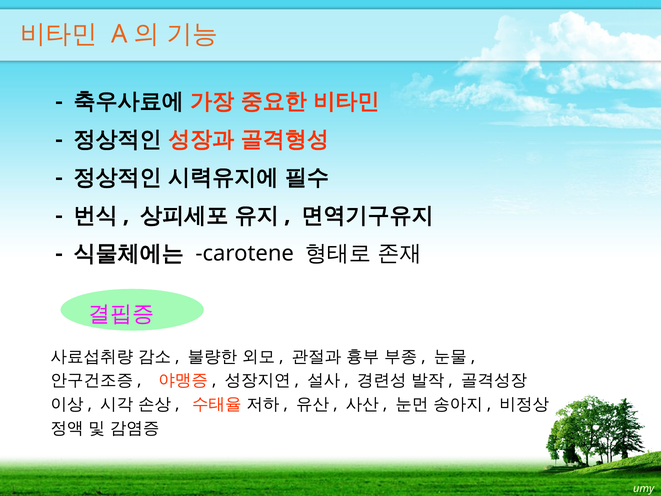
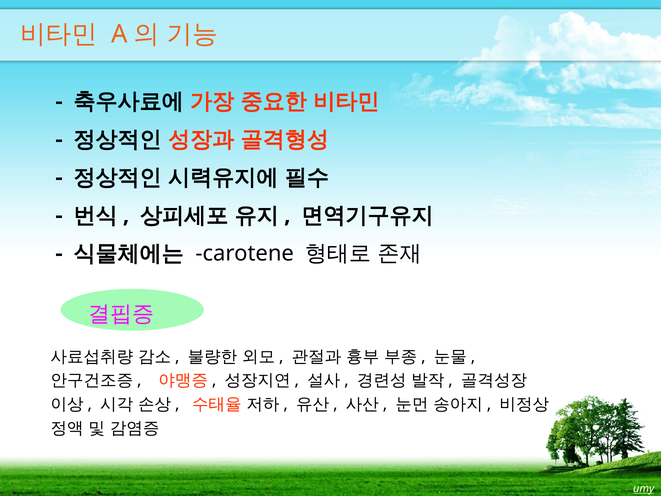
umy underline: none -> present
